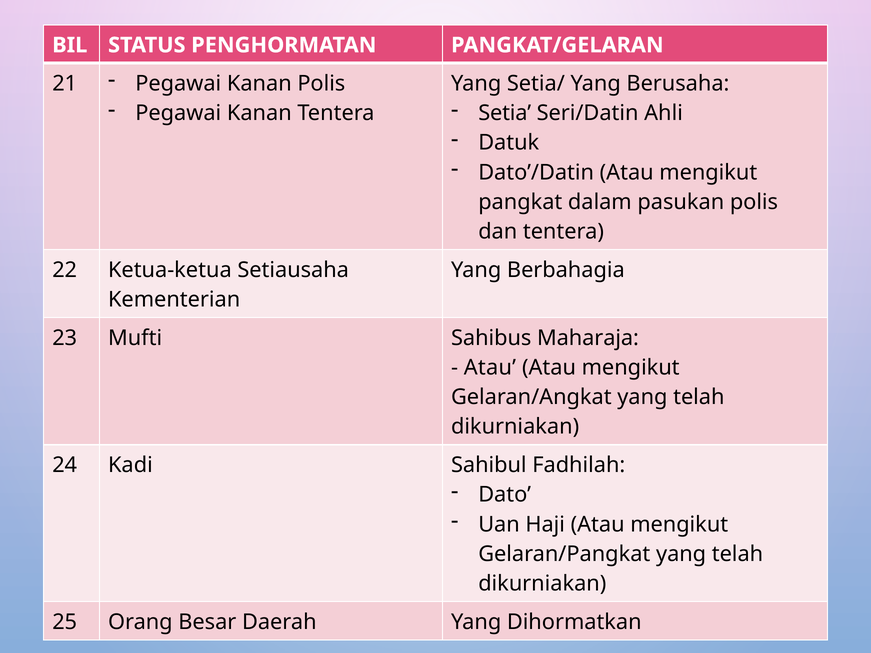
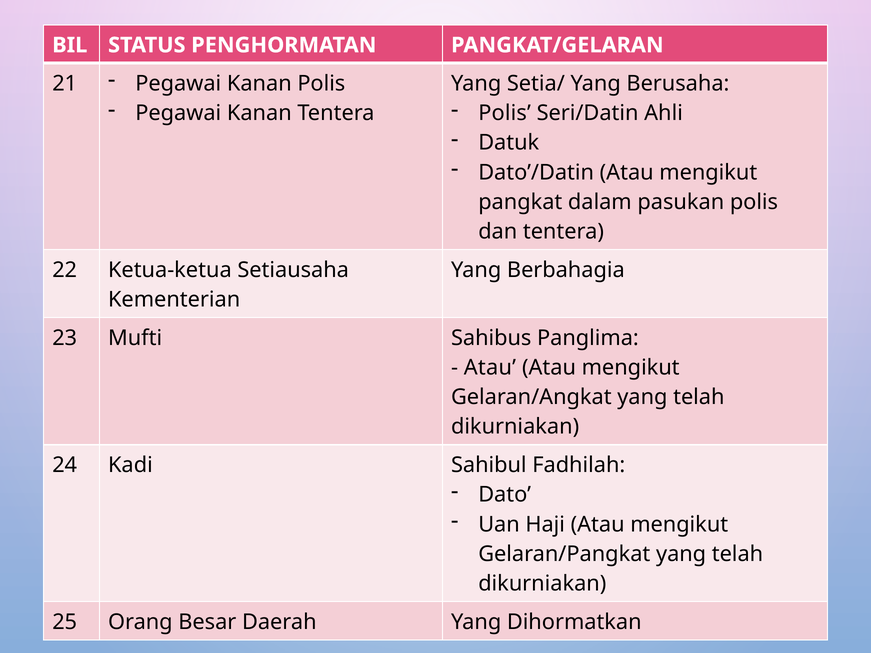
Setia at (505, 113): Setia -> Polis
Maharaja: Maharaja -> Panglima
